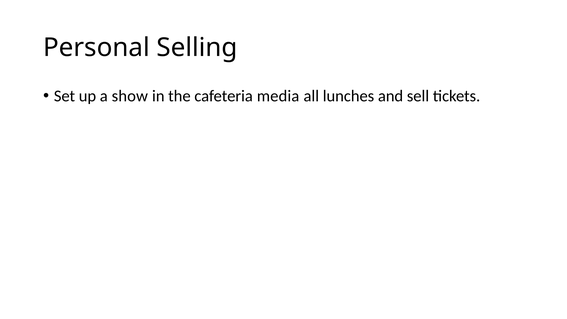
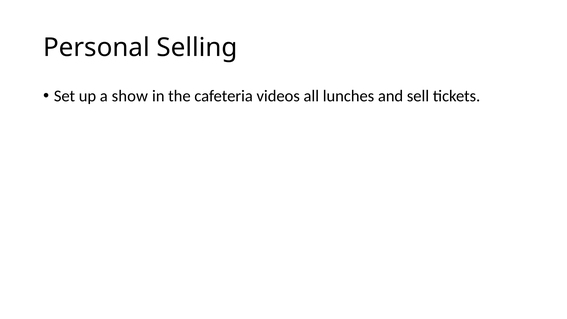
media: media -> videos
